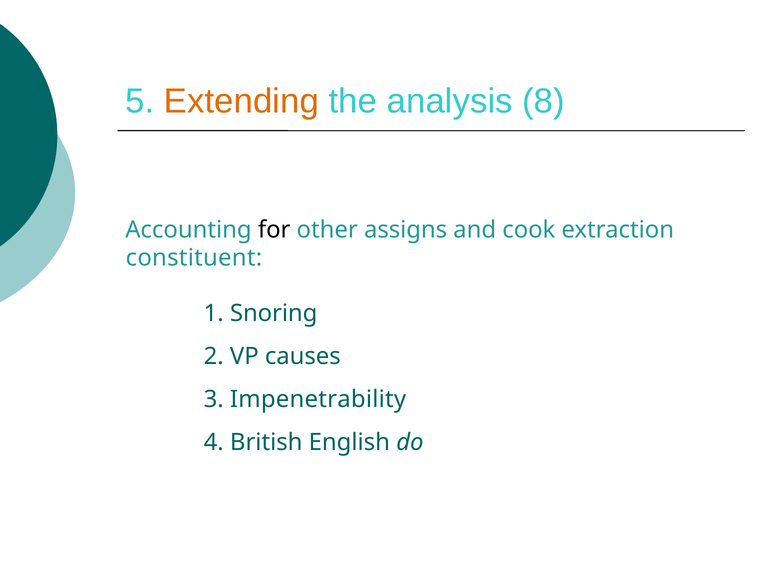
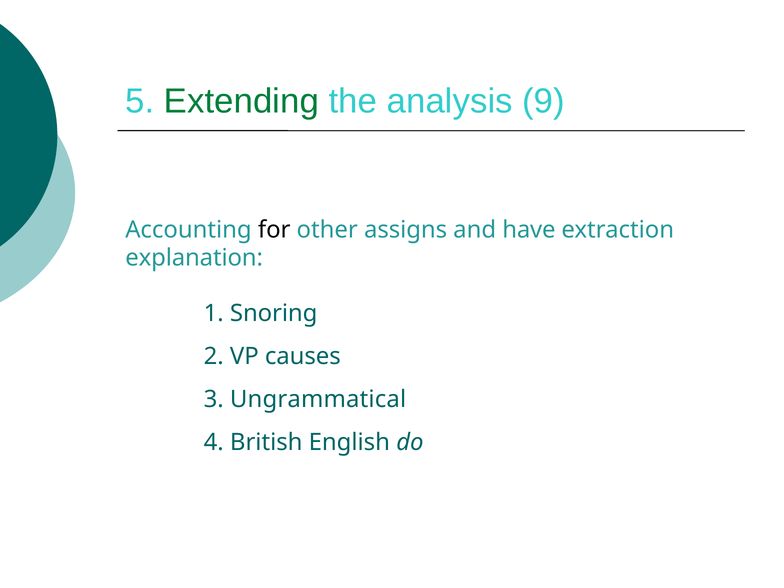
Extending colour: orange -> green
8: 8 -> 9
cook: cook -> have
constituent: constituent -> explanation
Impenetrability: Impenetrability -> Ungrammatical
